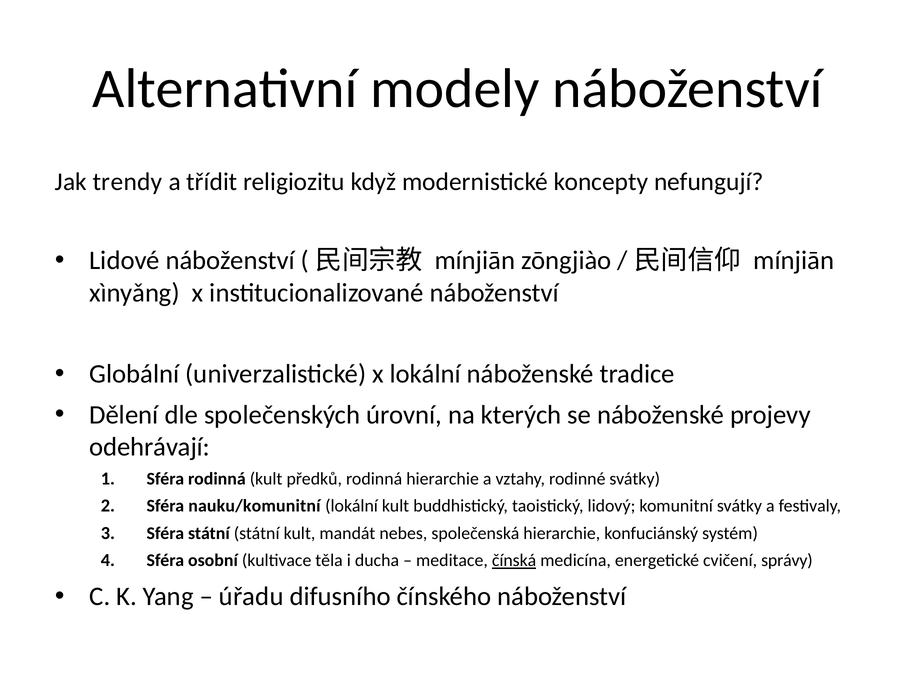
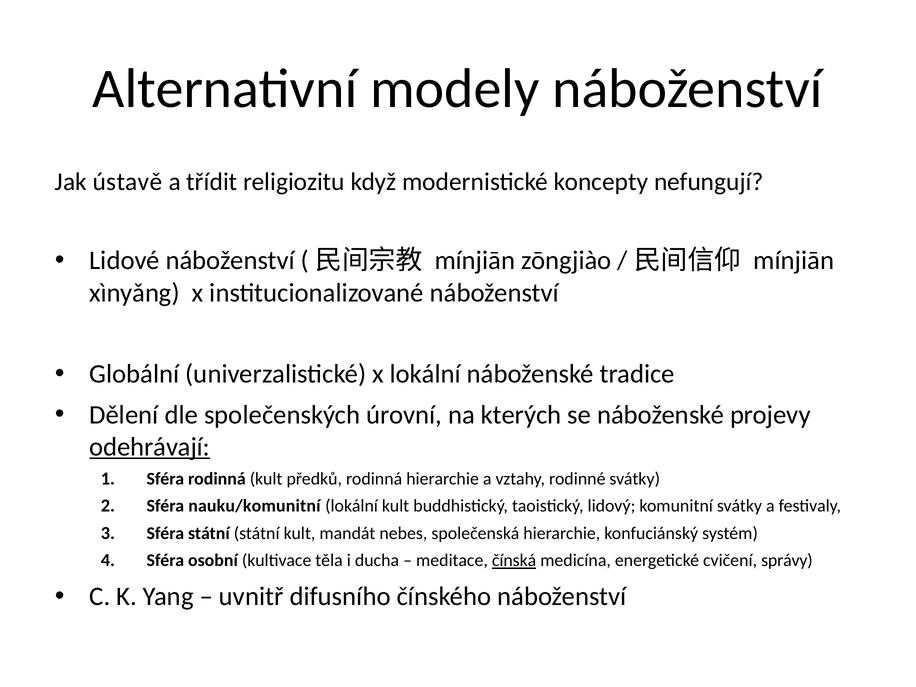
trendy: trendy -> ústavě
odehrávají underline: none -> present
úřadu: úřadu -> uvnitř
